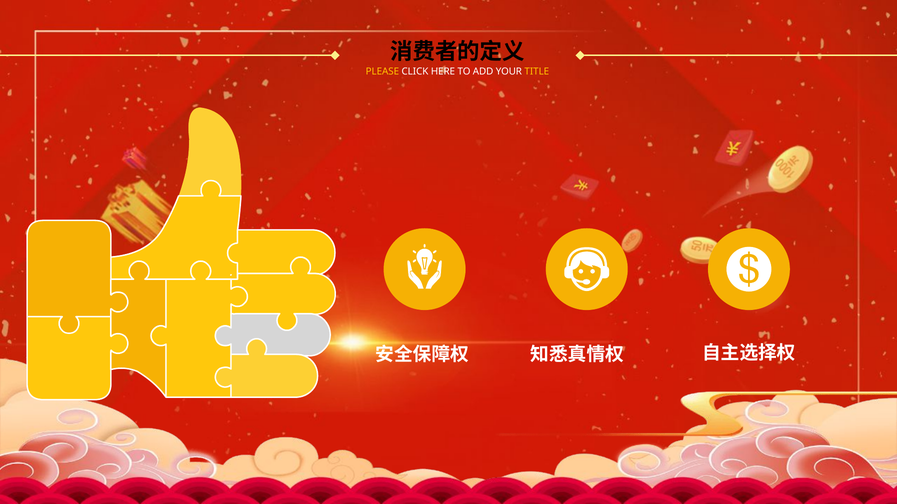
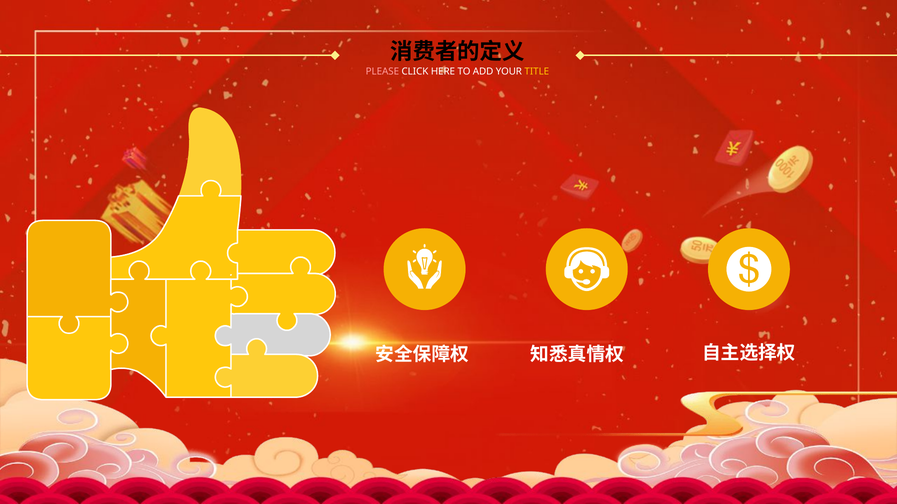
PLEASE colour: yellow -> pink
